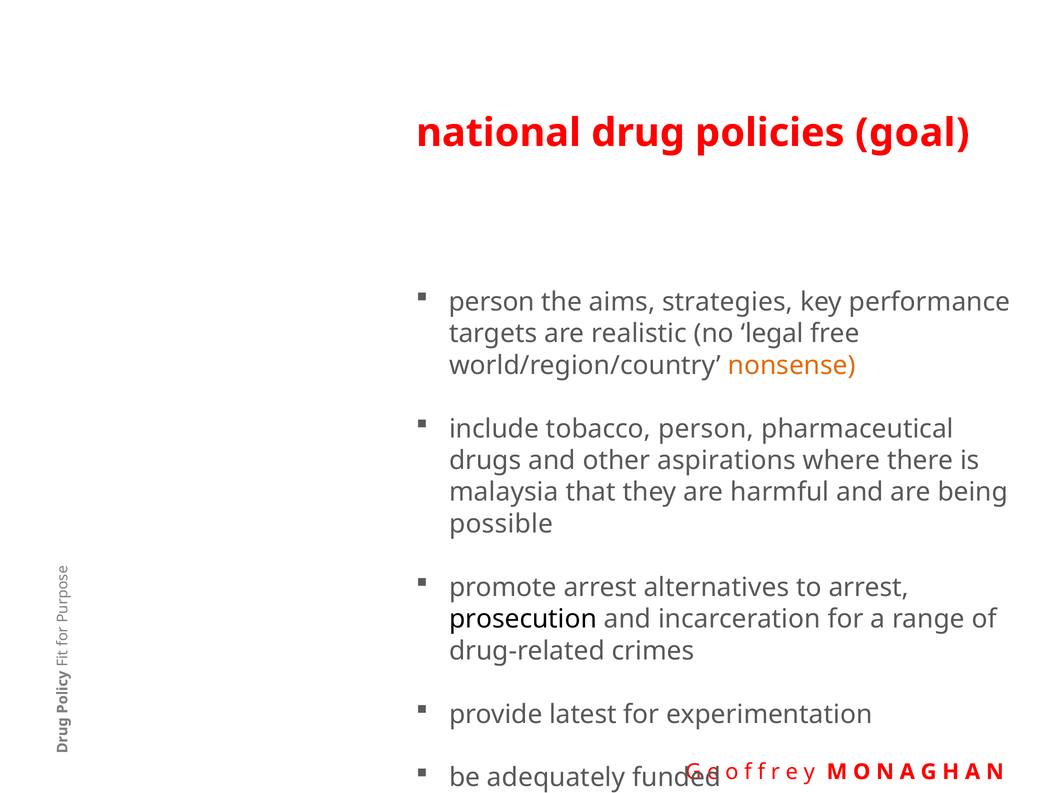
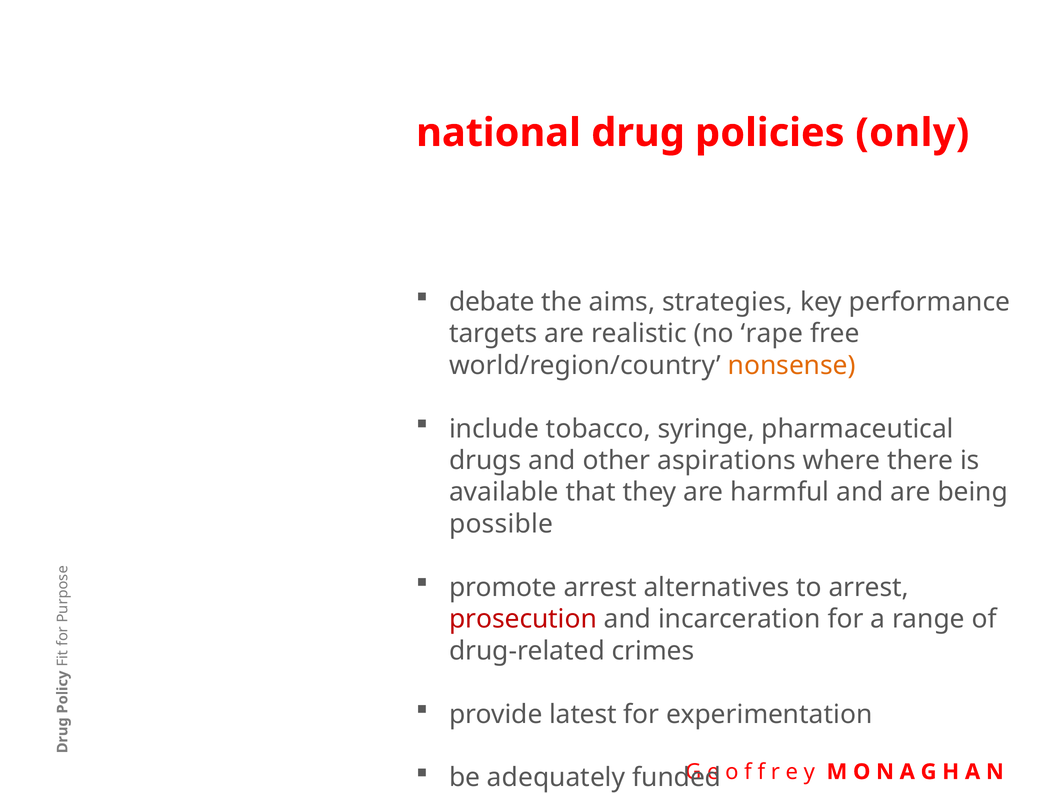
goal: goal -> only
person at (492, 302): person -> debate
legal: legal -> rape
tobacco person: person -> syringe
malaysia: malaysia -> available
prosecution colour: black -> red
